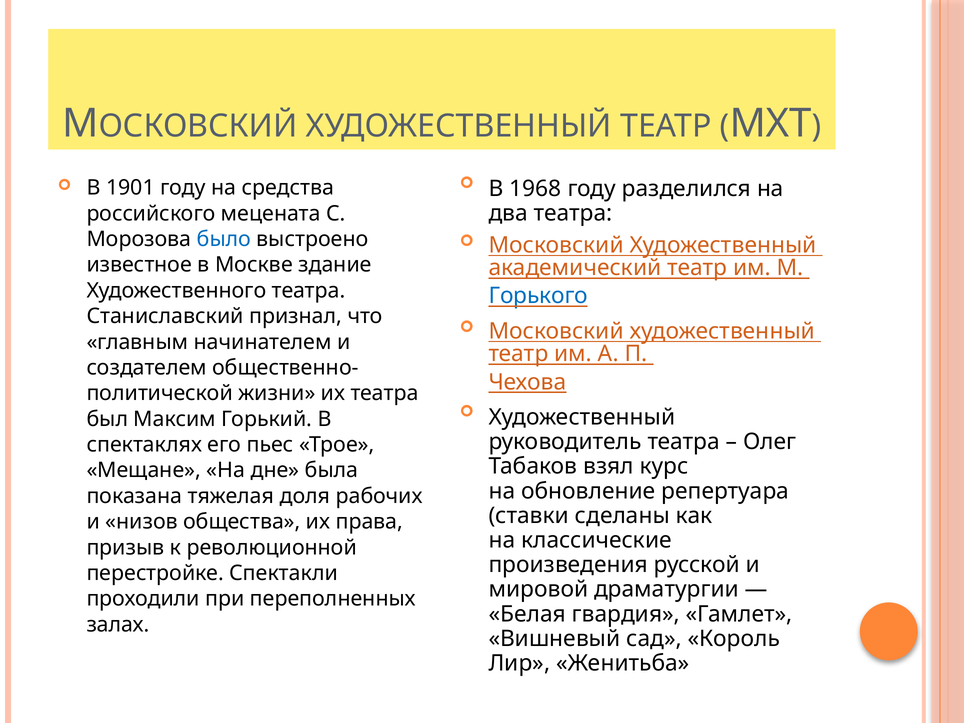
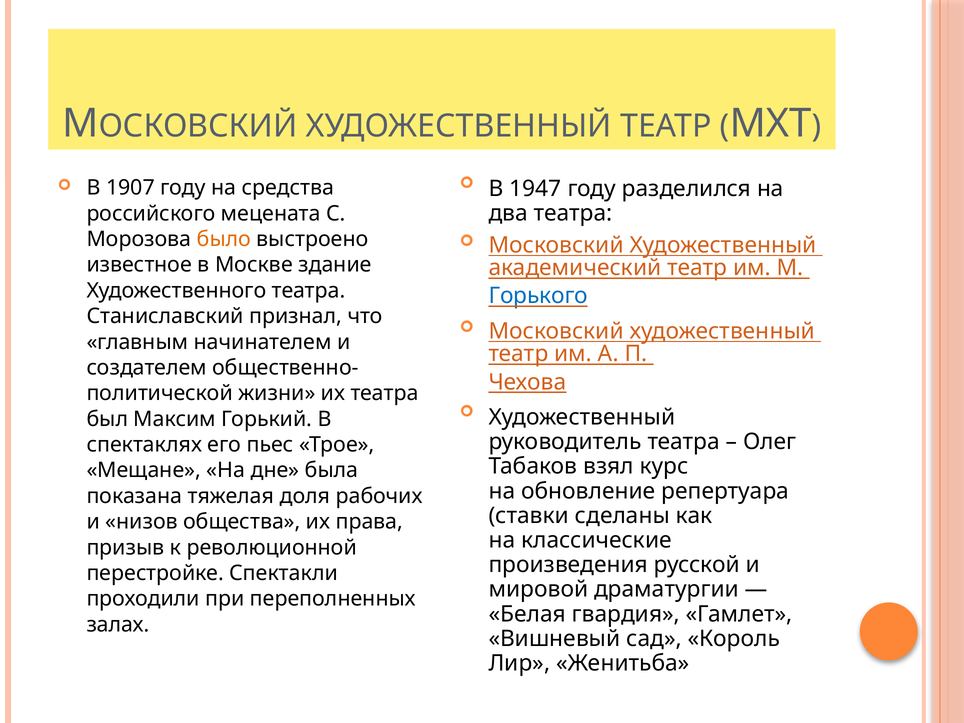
1968: 1968 -> 1947
1901: 1901 -> 1907
было colour: blue -> orange
